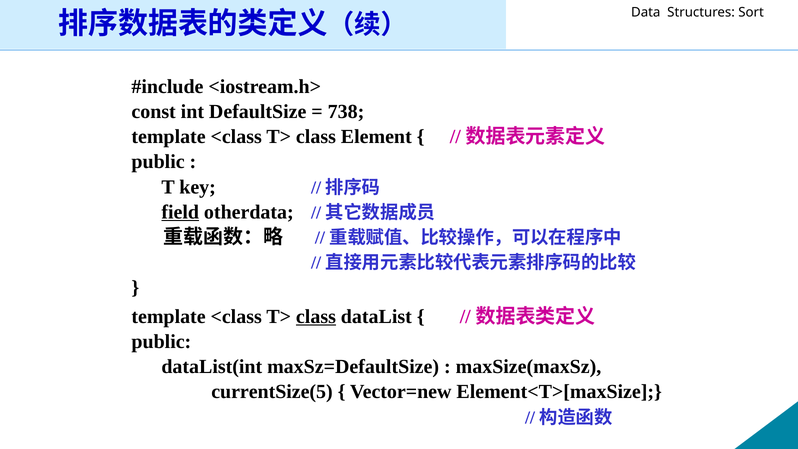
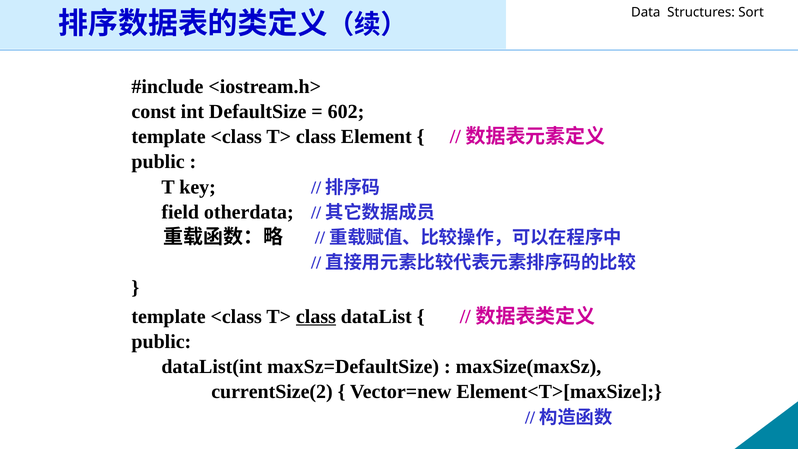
738: 738 -> 602
field underline: present -> none
currentSize(5: currentSize(5 -> currentSize(2
